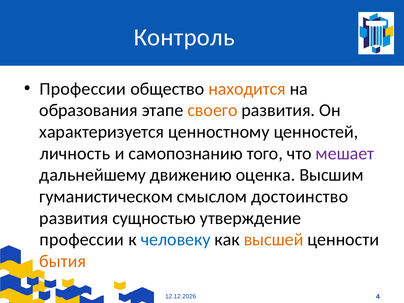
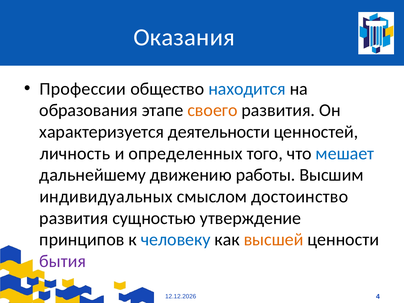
Контроль: Контроль -> Оказания
находится colour: orange -> blue
ценностному: ценностному -> деятельности
самопознанию: самопознанию -> определенных
мешает colour: purple -> blue
оценка: оценка -> работы
гуманистическом: гуманистическом -> индивидуальных
профессии at (82, 240): профессии -> принципов
бытия colour: orange -> purple
